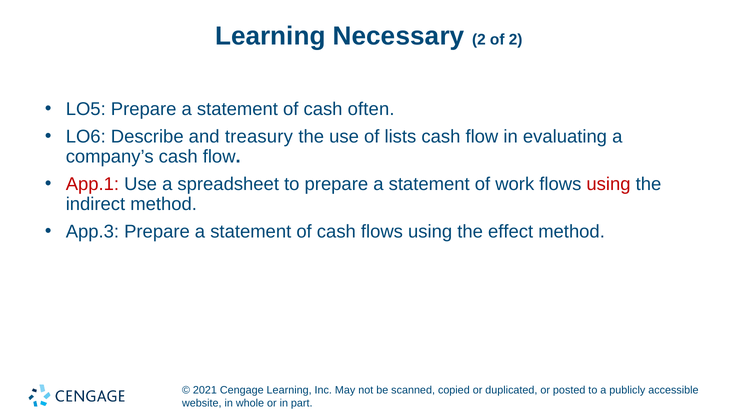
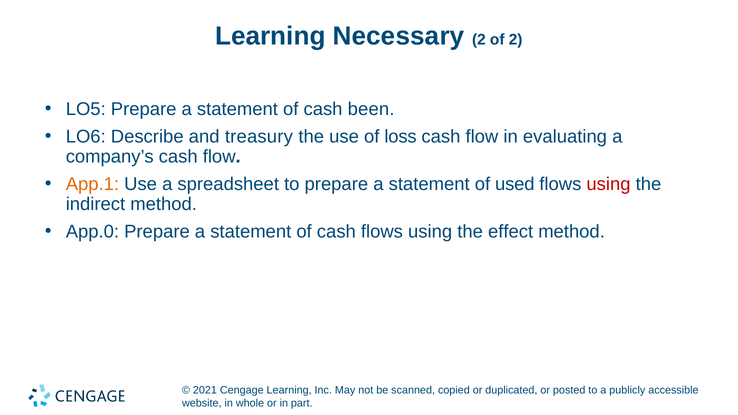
often: often -> been
lists: lists -> loss
App.1 colour: red -> orange
work: work -> used
App.3: App.3 -> App.0
